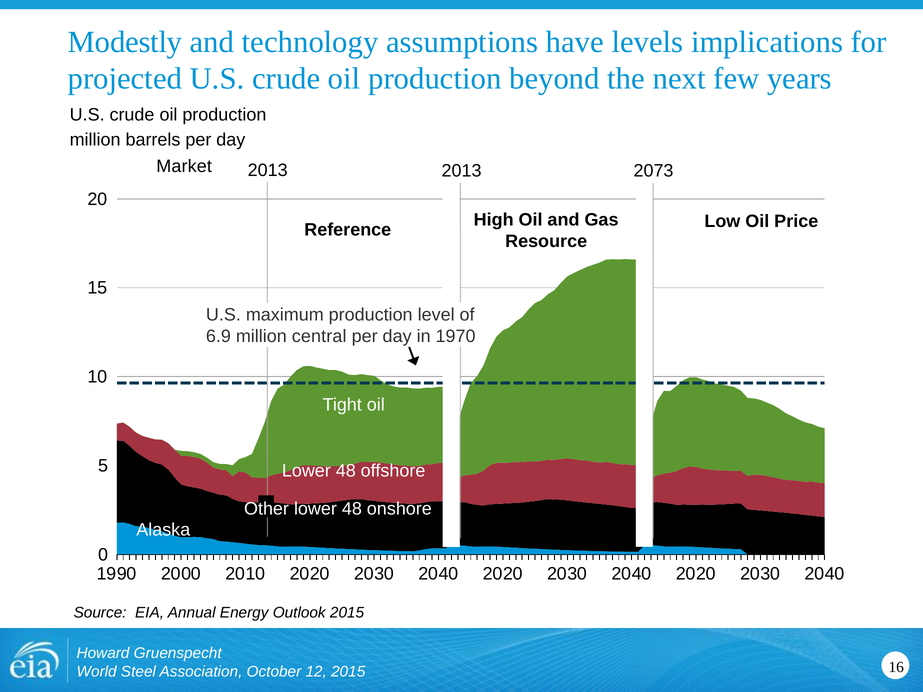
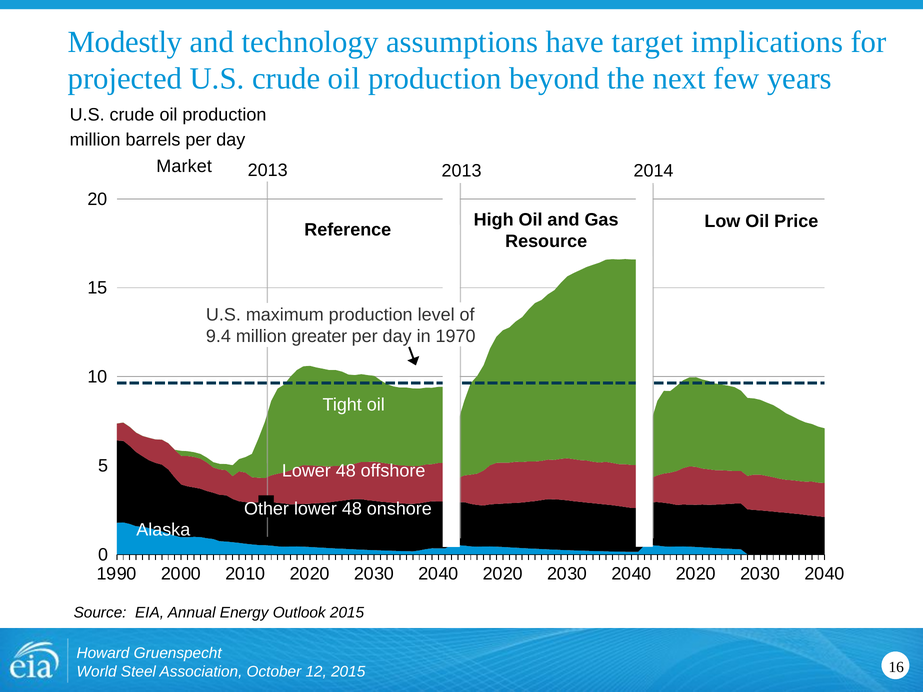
levels: levels -> target
2073: 2073 -> 2014
6.9: 6.9 -> 9.4
central: central -> greater
